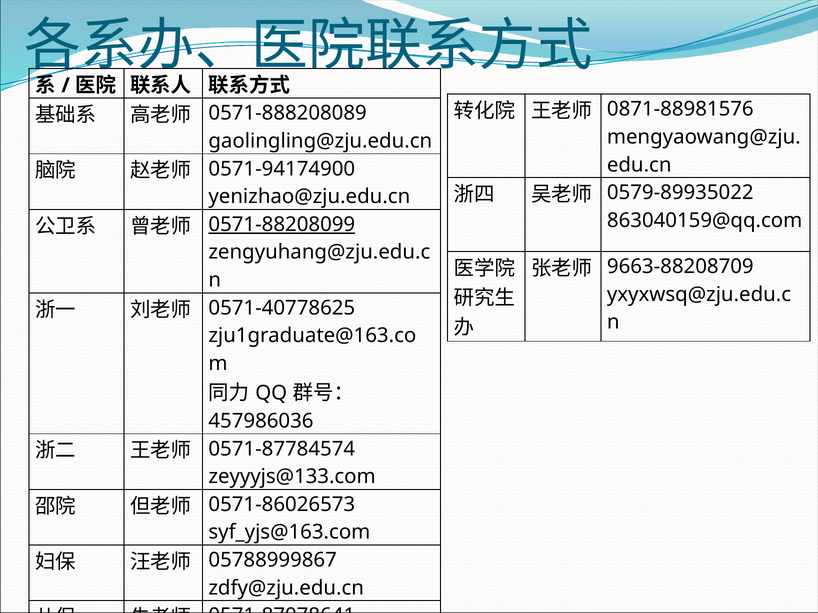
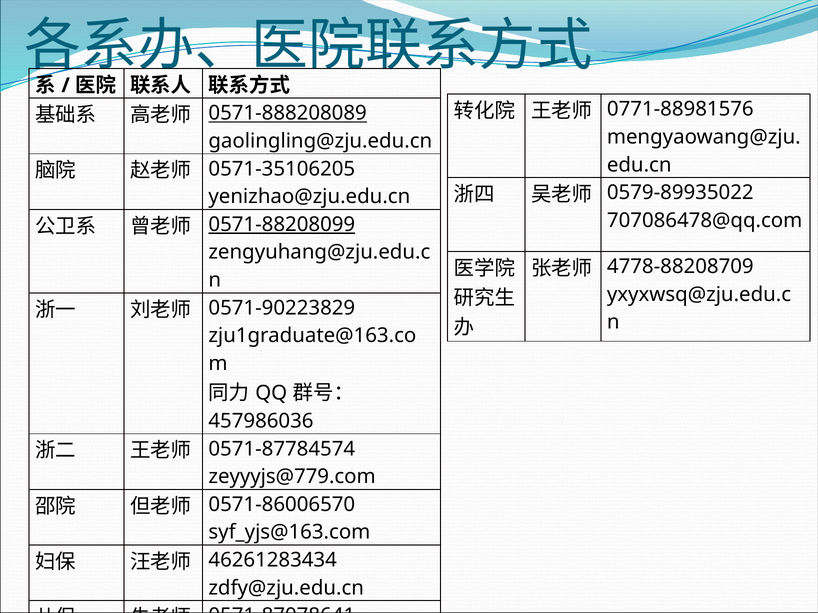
0871-88981576: 0871-88981576 -> 0771-88981576
0571-888208089 underline: none -> present
0571-94174900: 0571-94174900 -> 0571-35106205
863040159@qq.com: 863040159@qq.com -> 707086478@qq.com
9663-88208709: 9663-88208709 -> 4778-88208709
0571-40778625: 0571-40778625 -> 0571-90223829
zeyyyjs@133.com: zeyyyjs@133.com -> zeyyyjs@779.com
0571-86026573: 0571-86026573 -> 0571-86006570
05788999867: 05788999867 -> 46261283434
